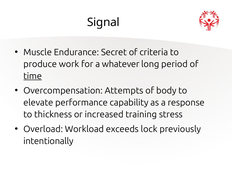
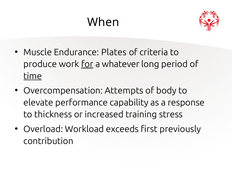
Signal: Signal -> When
Secret: Secret -> Plates
for underline: none -> present
lock: lock -> first
intentionally: intentionally -> contribution
